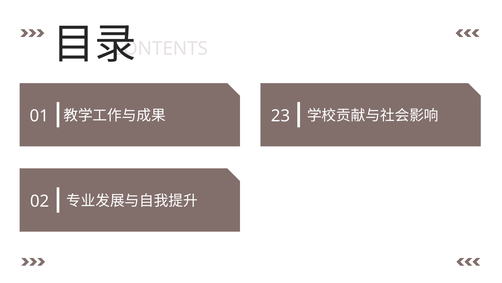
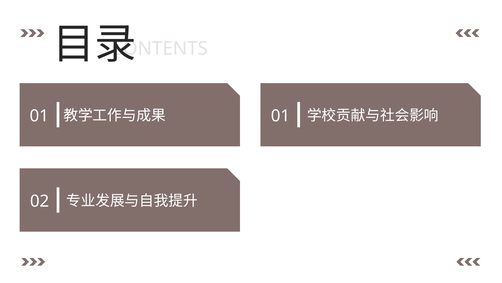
23 at (280, 116): 23 -> 01
